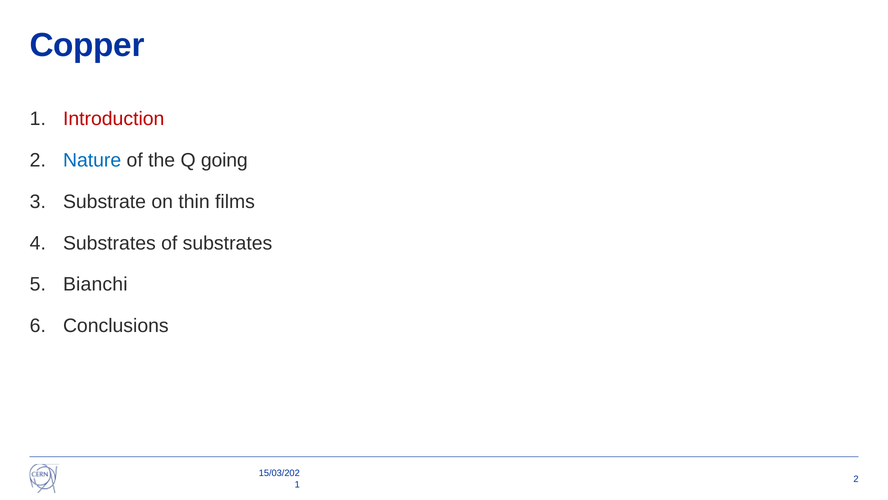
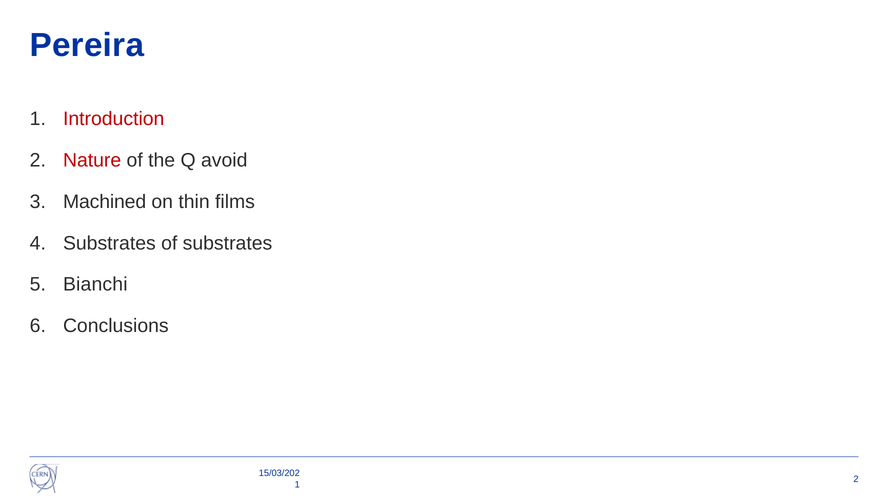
Copper: Copper -> Pereira
Nature colour: blue -> red
going: going -> avoid
Substrate: Substrate -> Machined
